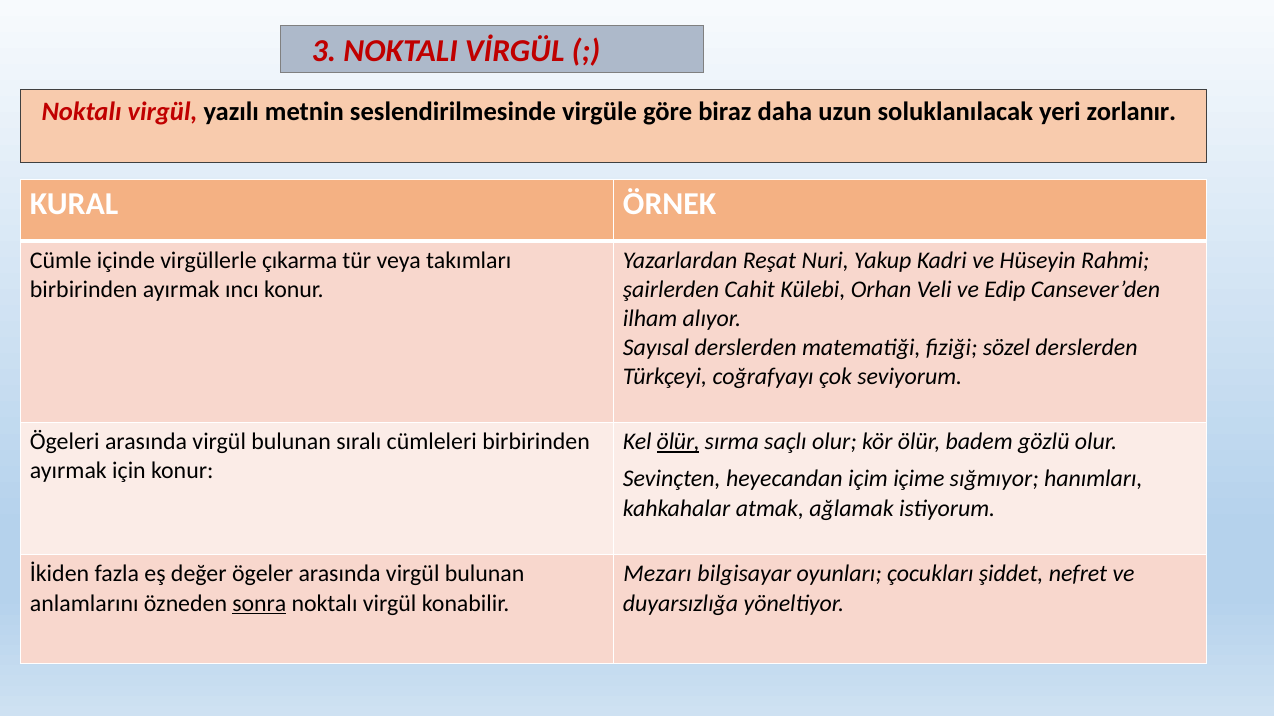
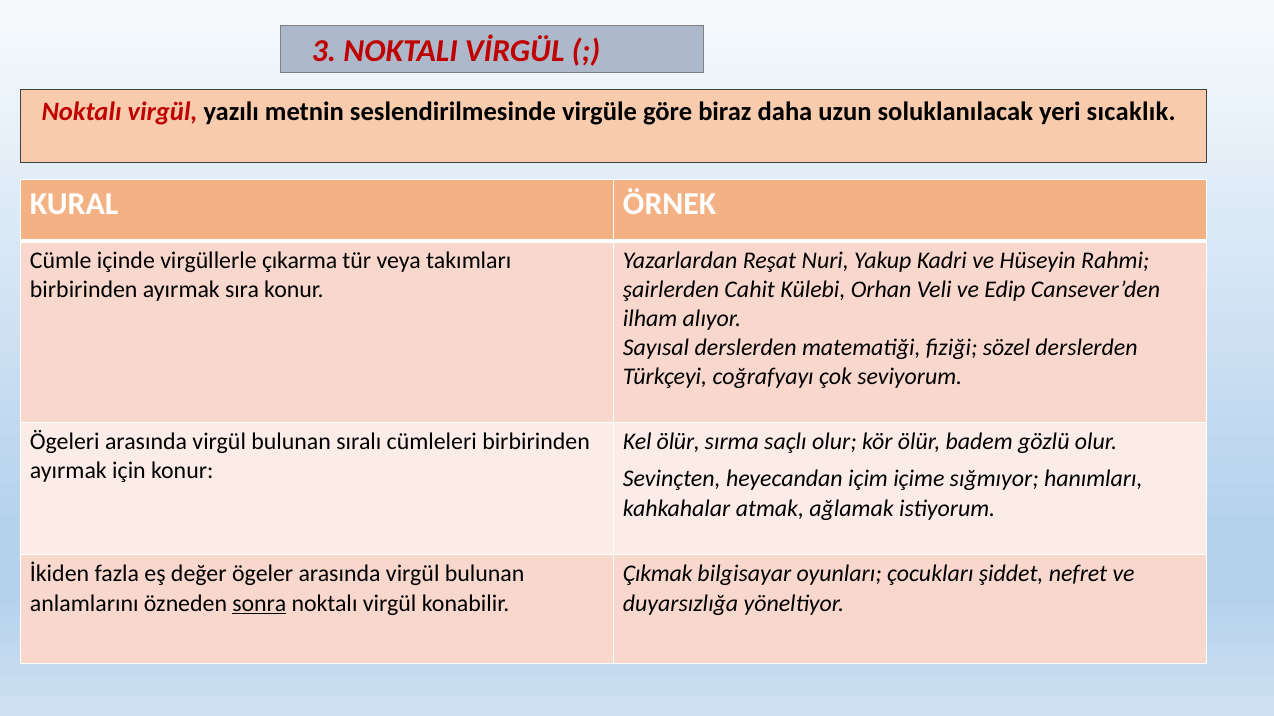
zorlanır: zorlanır -> sıcaklık
ıncı: ıncı -> sıra
ölür at (678, 442) underline: present -> none
Mezarı: Mezarı -> Çıkmak
